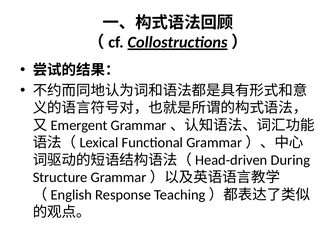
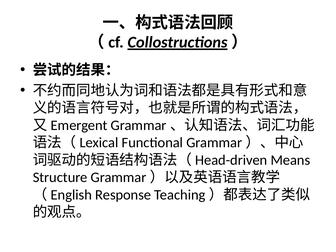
During: During -> Means
